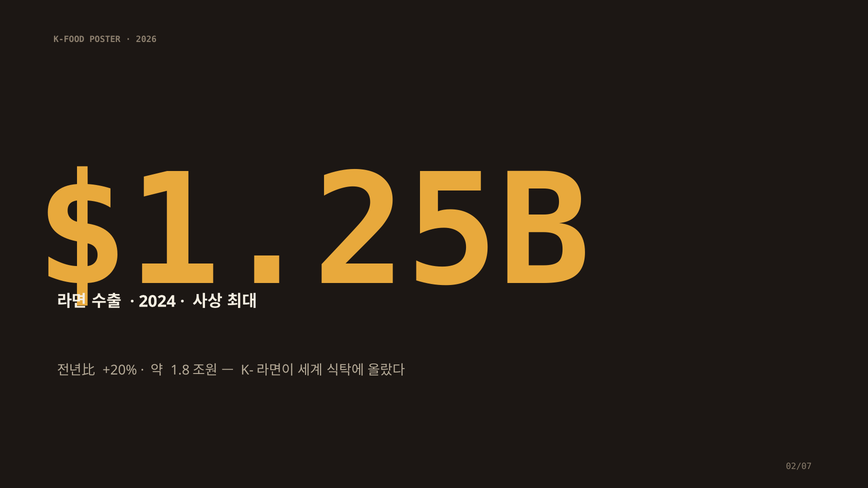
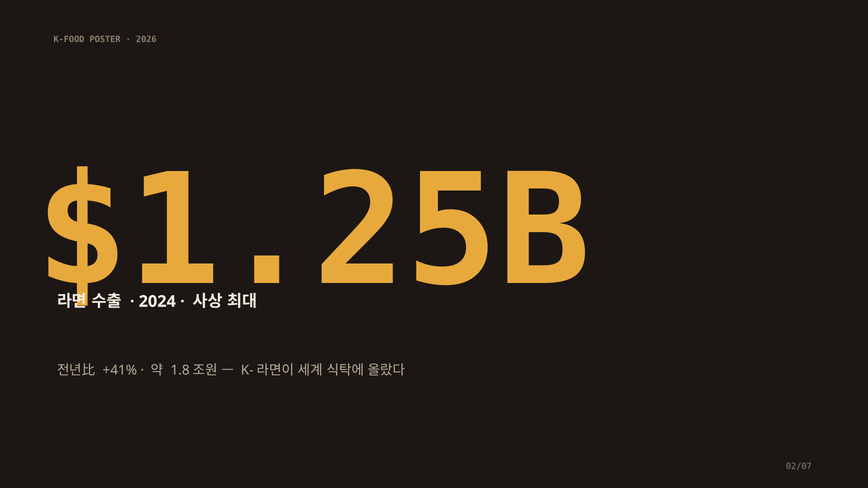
+20%: +20% -> +41%
